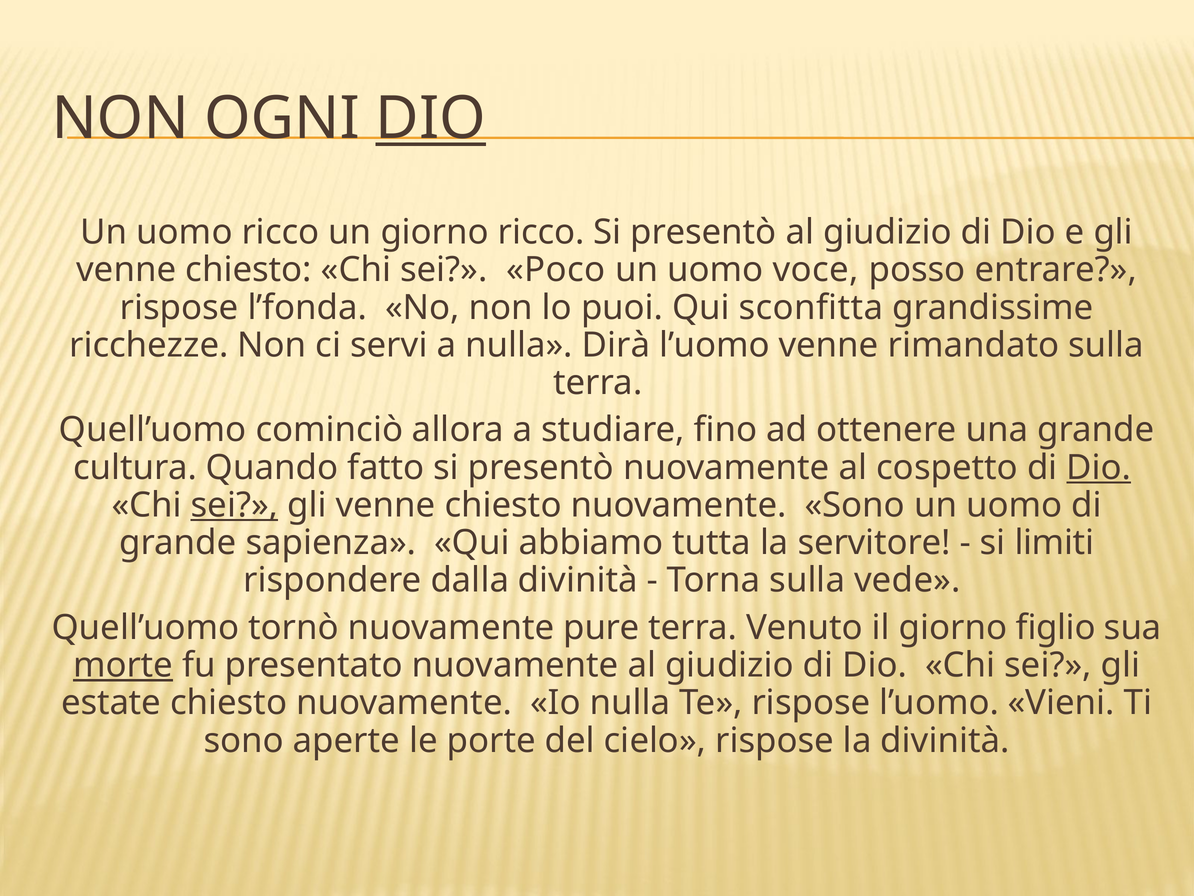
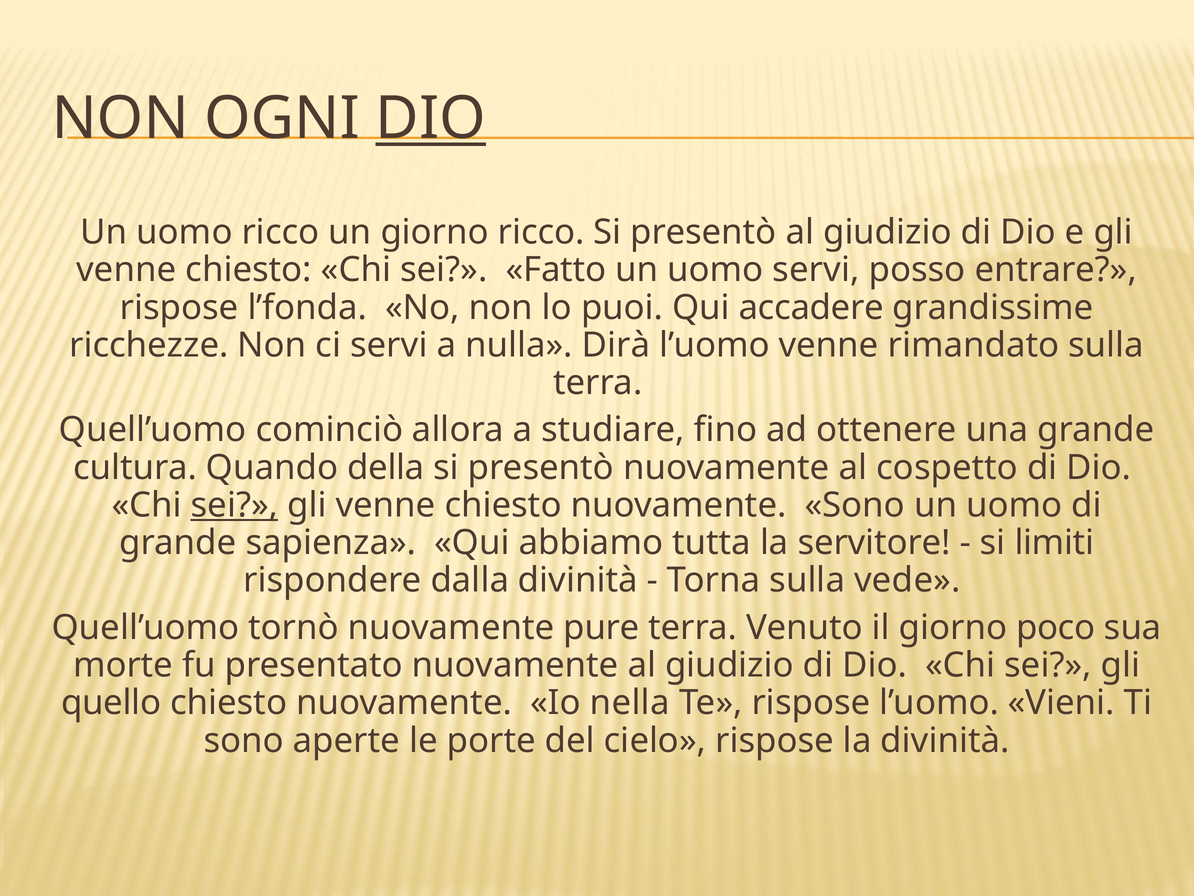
Poco: Poco -> Fatto
uomo voce: voce -> servi
sconfitta: sconfitta -> accadere
fatto: fatto -> della
Dio at (1099, 467) underline: present -> none
figlio: figlio -> poco
morte underline: present -> none
estate: estate -> quello
Io nulla: nulla -> nella
